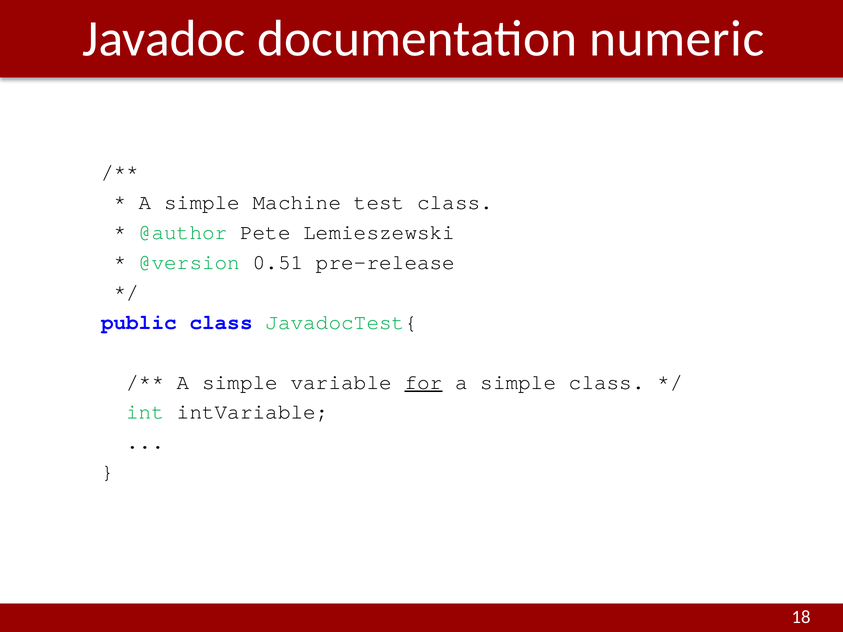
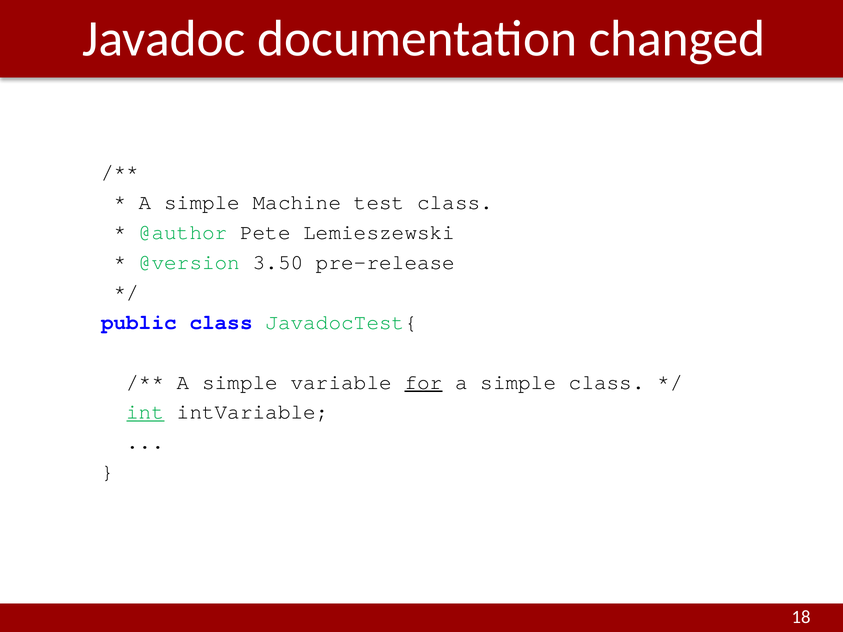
numeric: numeric -> changed
0.51: 0.51 -> 3.50
int underline: none -> present
